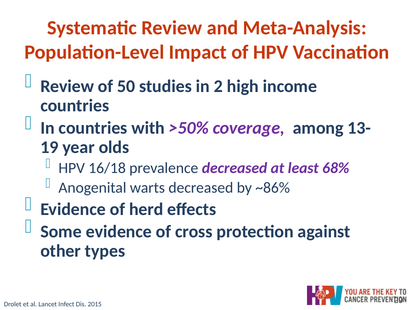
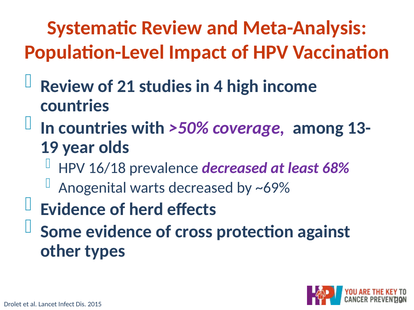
50: 50 -> 21
2: 2 -> 4
~86%: ~86% -> ~69%
